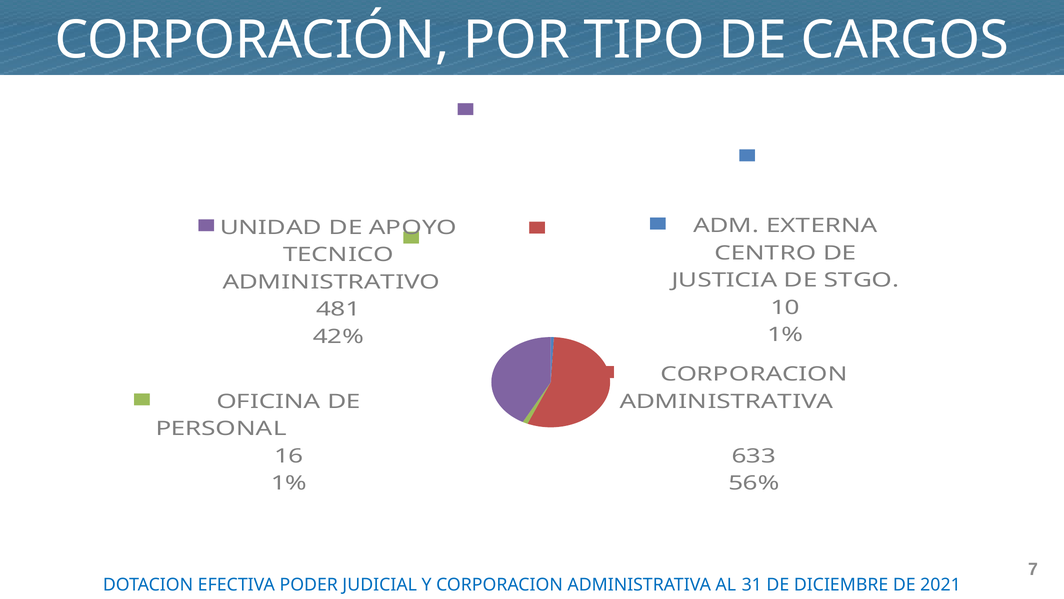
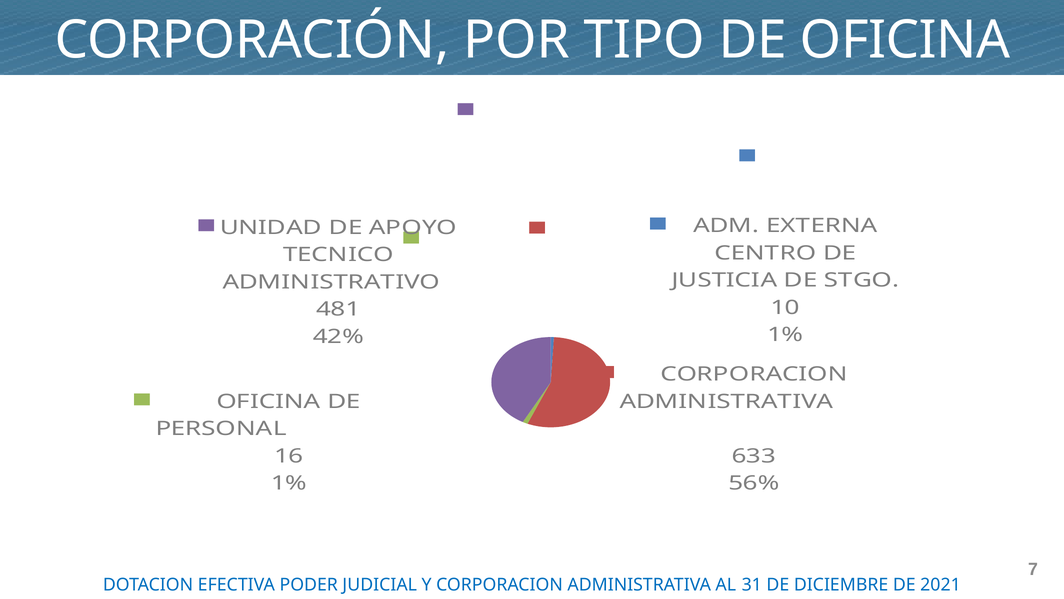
DE CARGOS: CARGOS -> OFICINA
